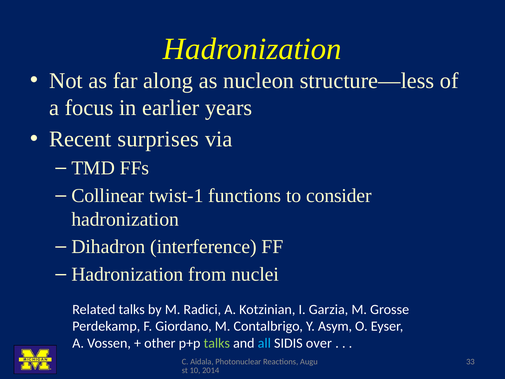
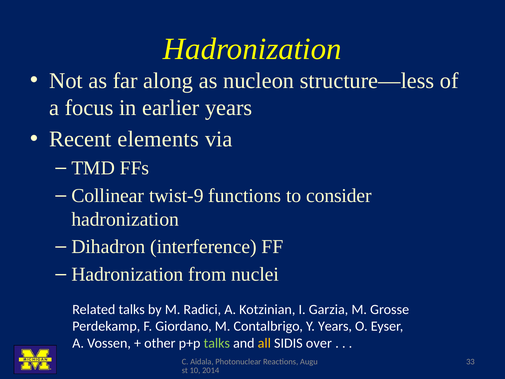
surprises: surprises -> elements
twist-1: twist-1 -> twist-9
Y Asym: Asym -> Years
all colour: light blue -> yellow
